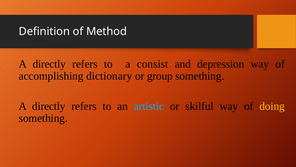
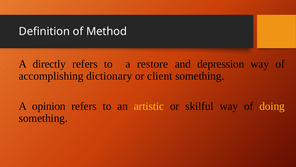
consist: consist -> restore
group: group -> client
directly at (49, 106): directly -> opinion
artistic colour: light blue -> yellow
